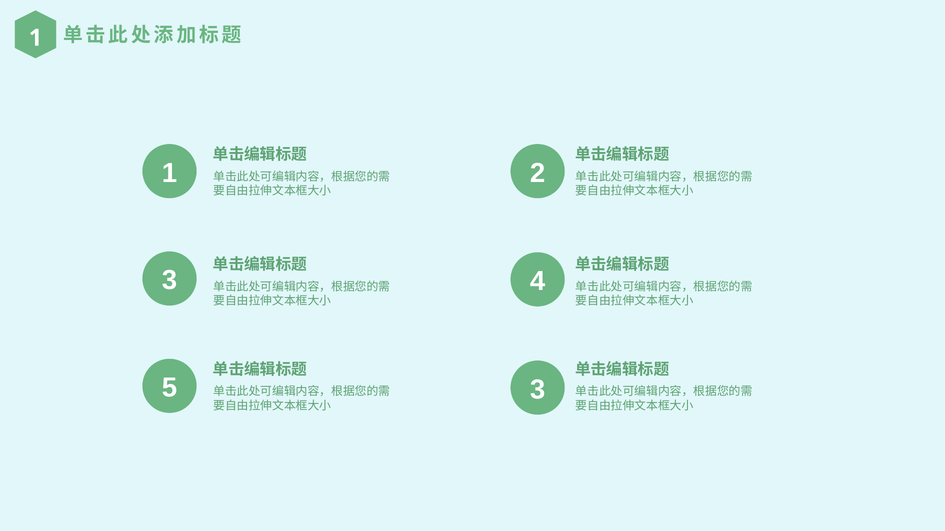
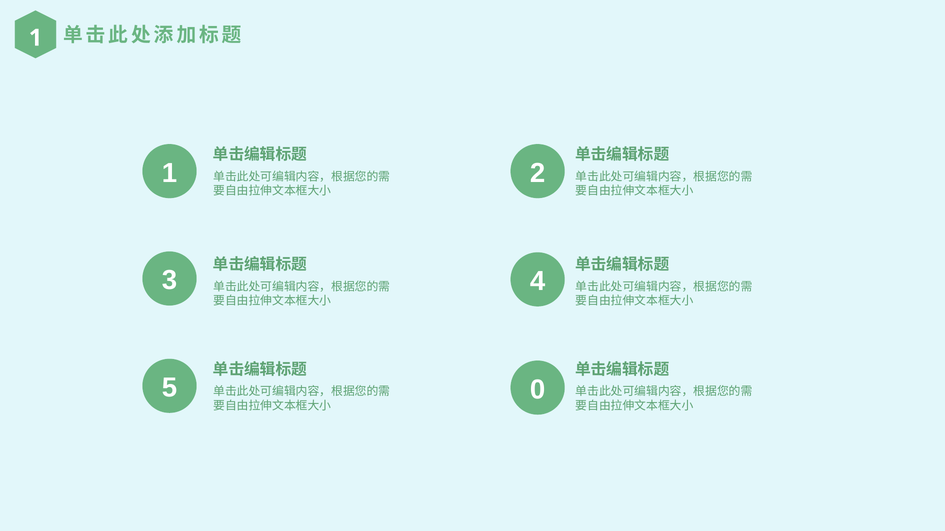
5 3: 3 -> 0
